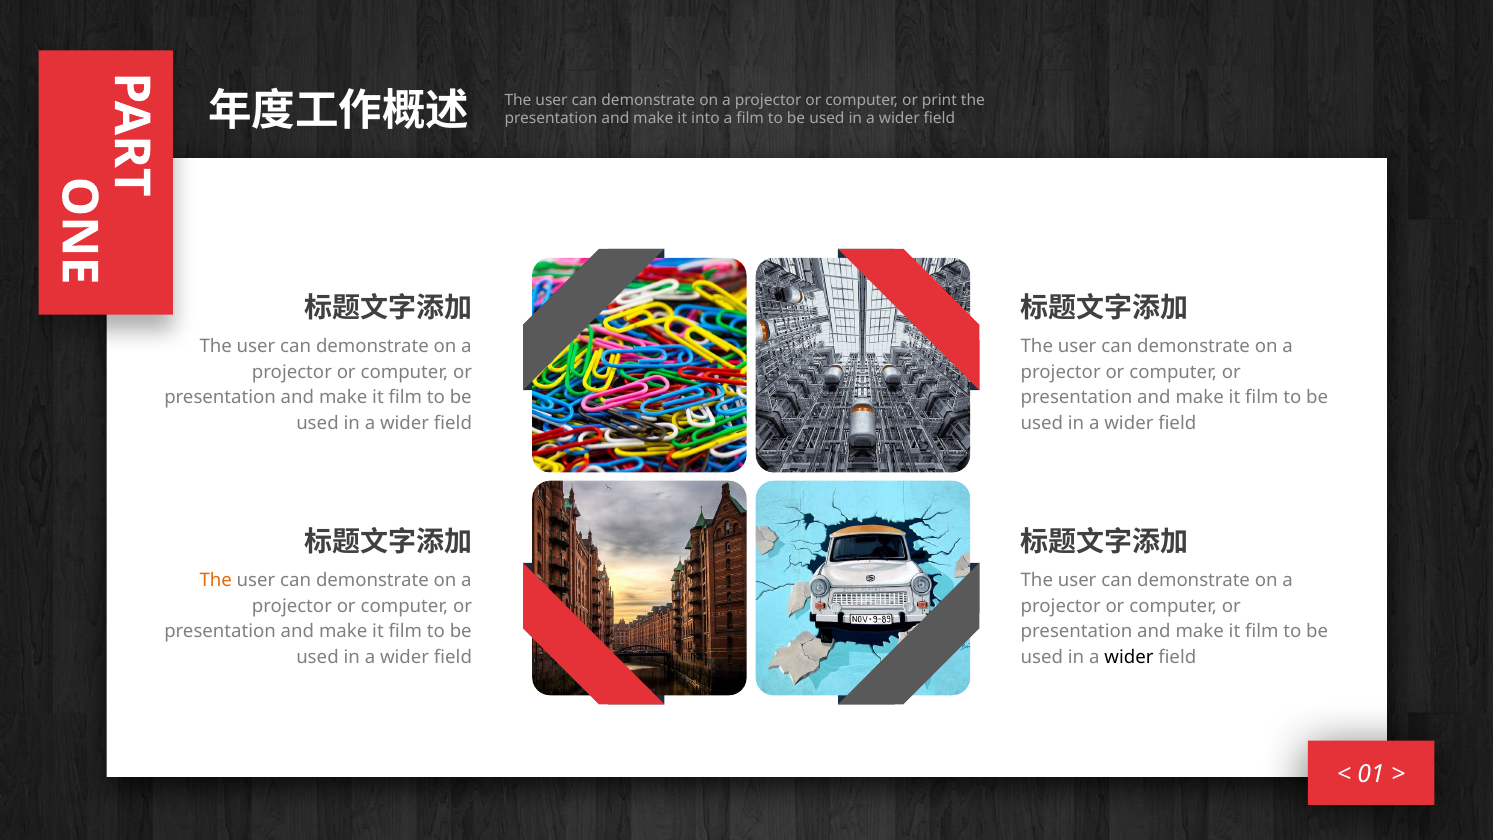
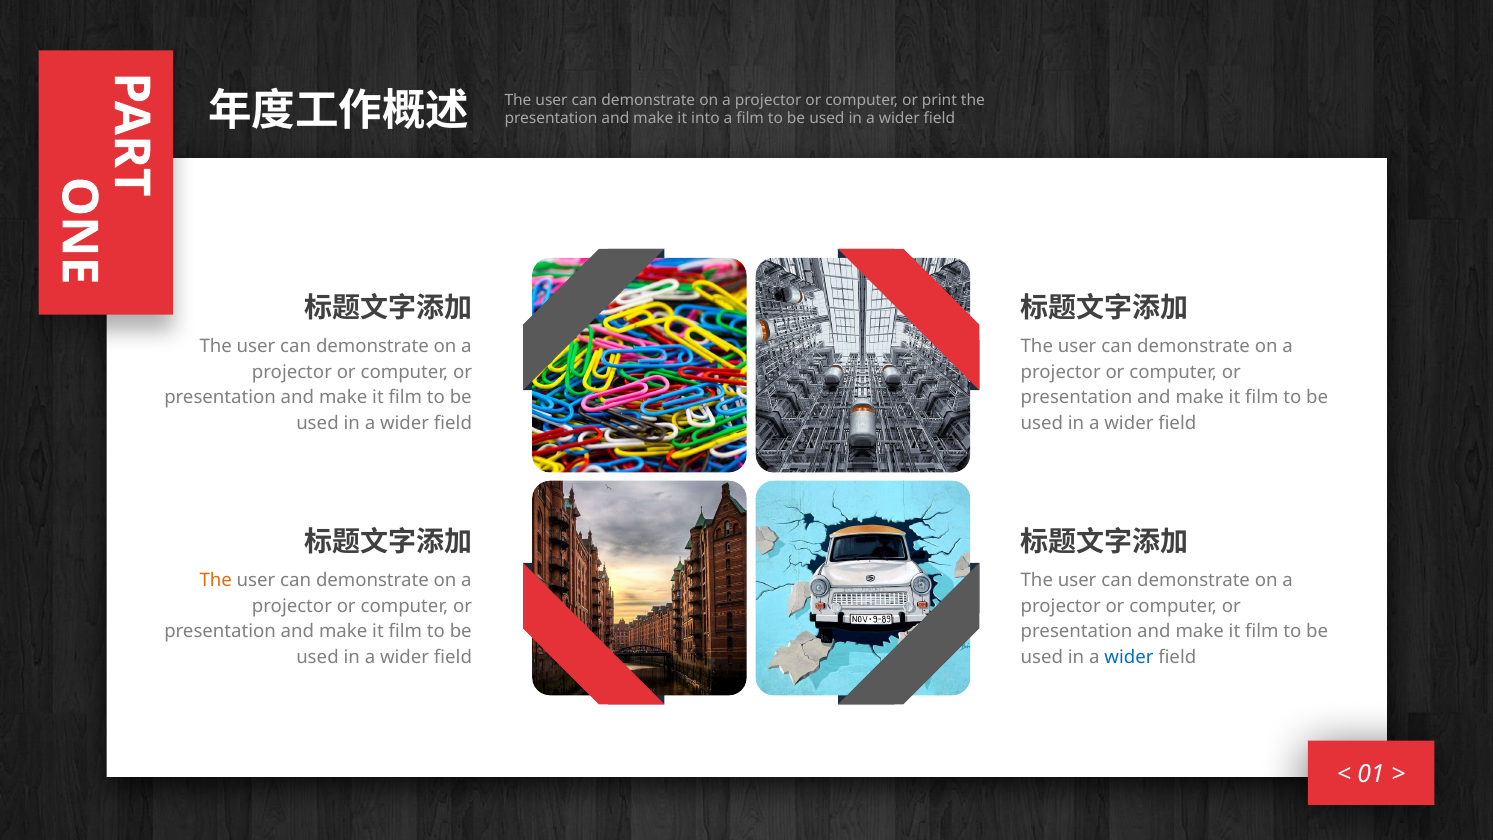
wider at (1129, 657) colour: black -> blue
